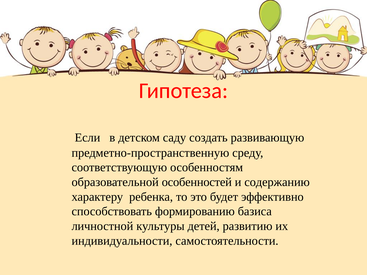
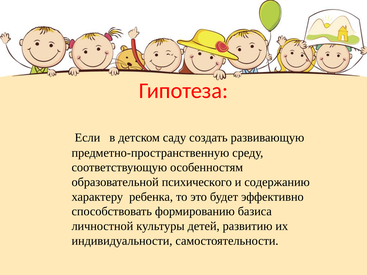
особенностей: особенностей -> психического
